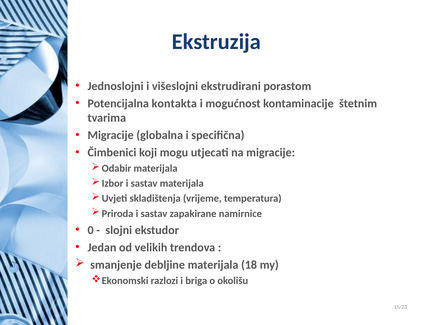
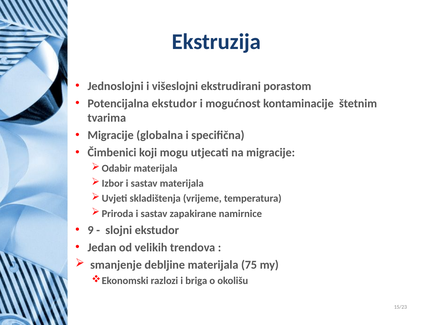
Potencijalna kontakta: kontakta -> ekstudor
0: 0 -> 9
18: 18 -> 75
